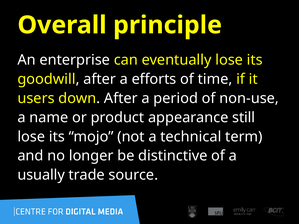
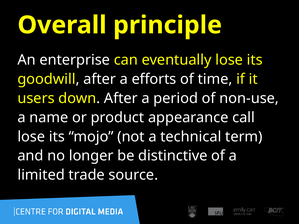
still: still -> call
usually: usually -> limited
